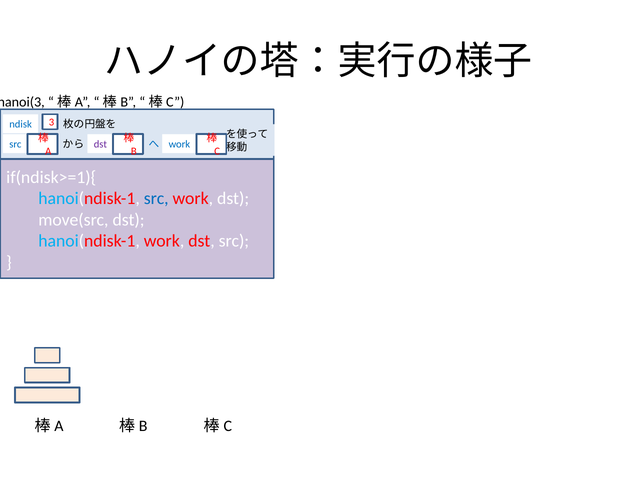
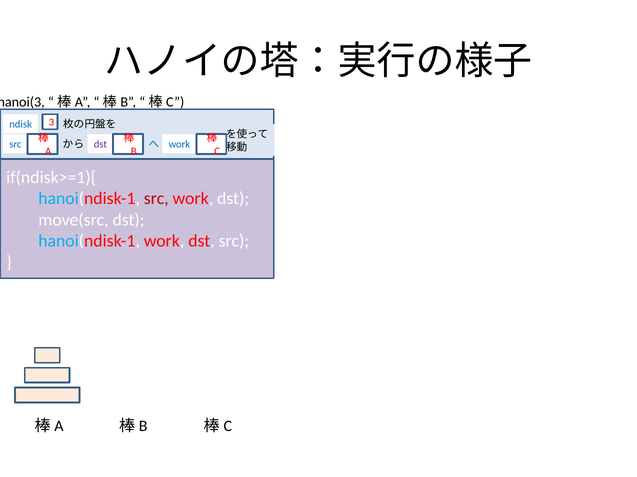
src at (156, 199) colour: blue -> red
